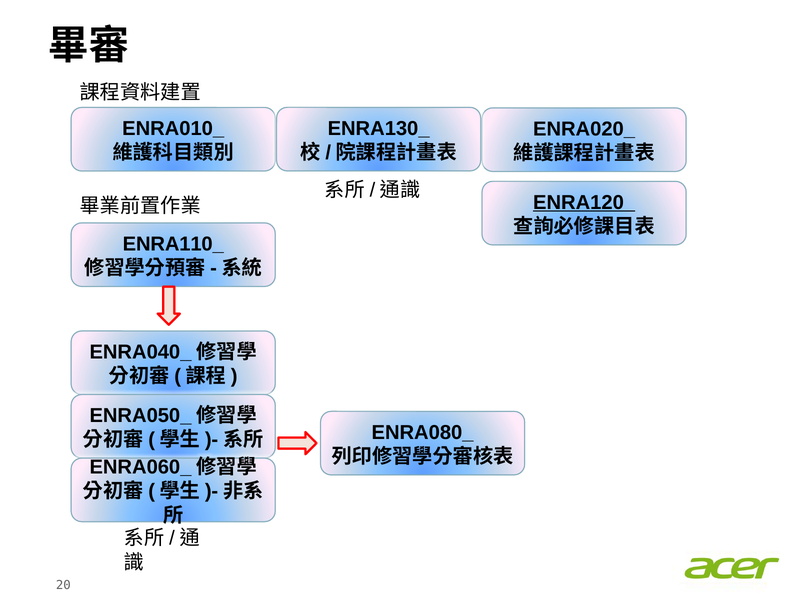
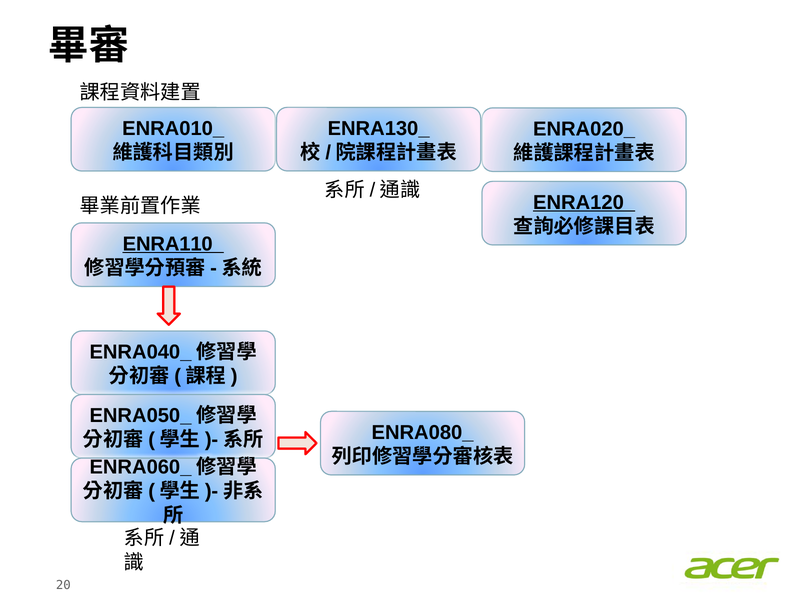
ENRA110_ underline: none -> present
